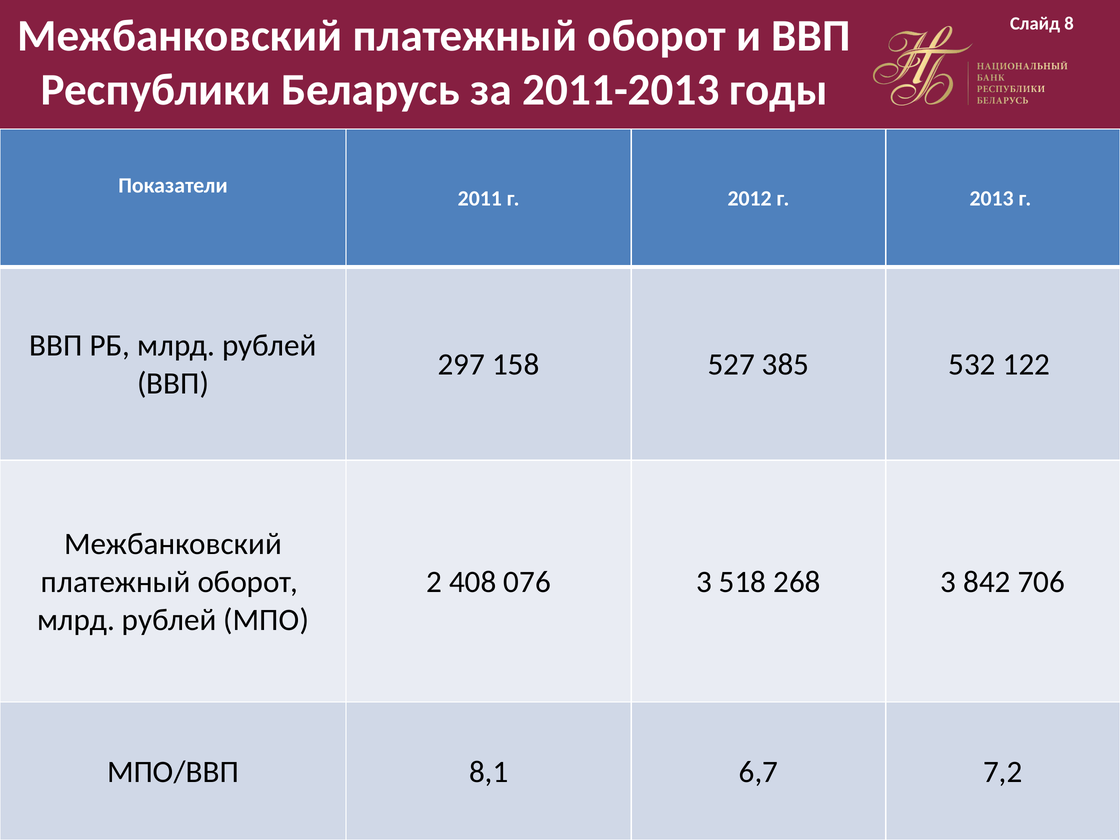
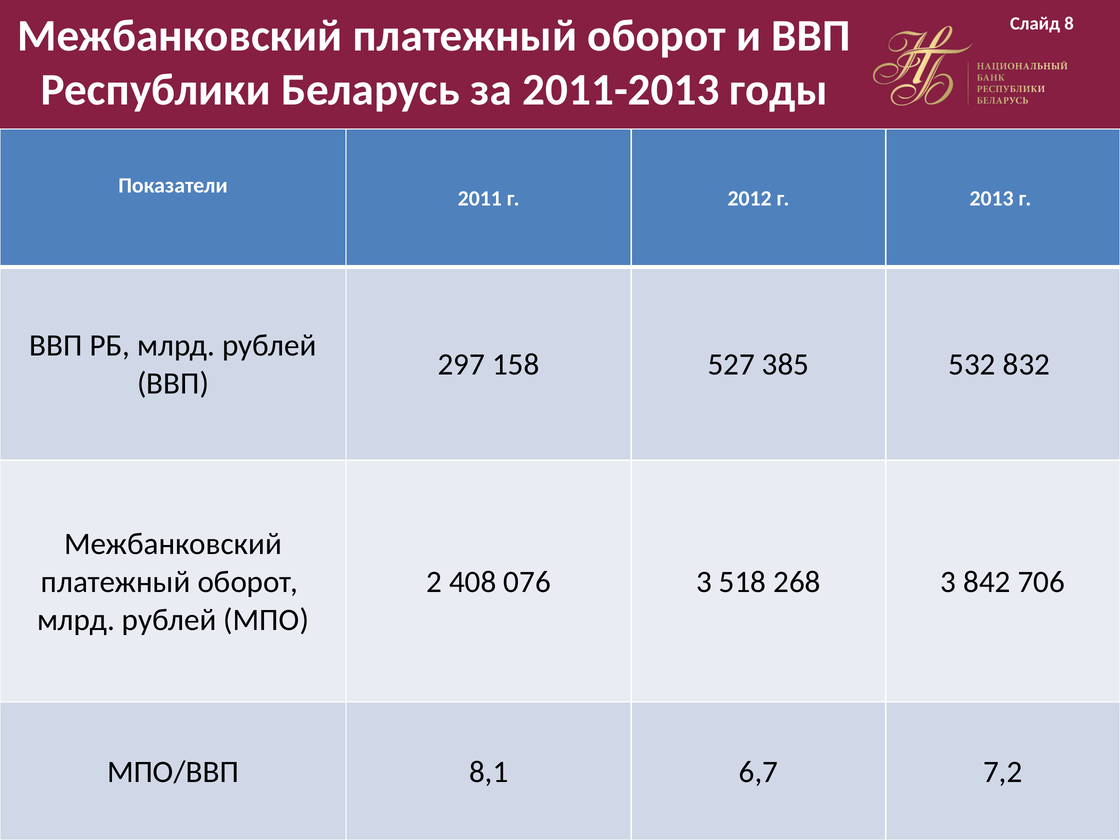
122: 122 -> 832
